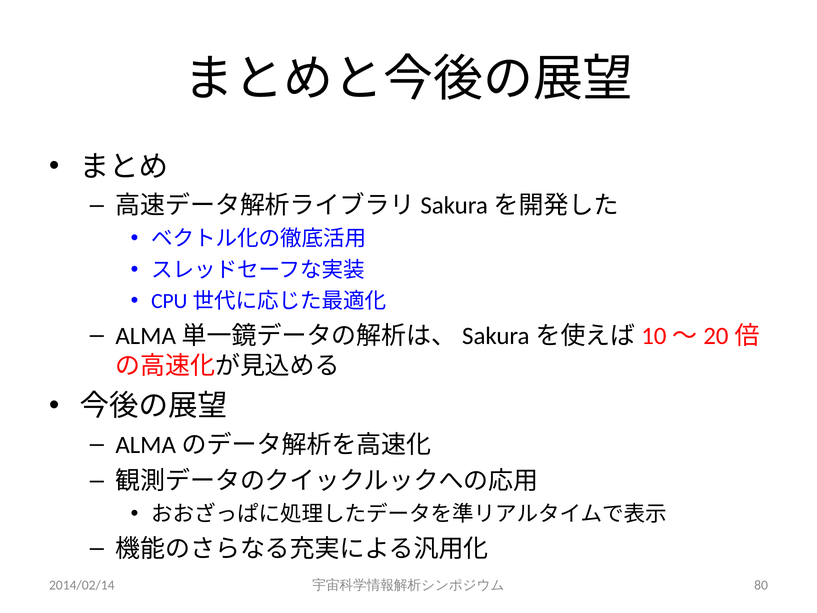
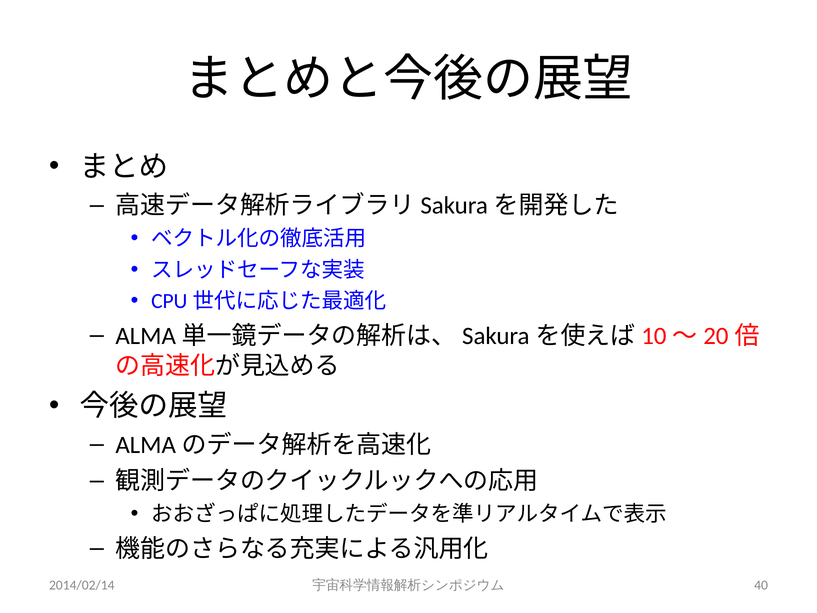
80: 80 -> 40
